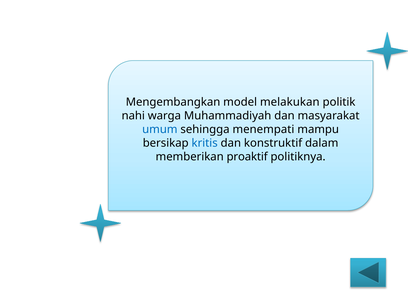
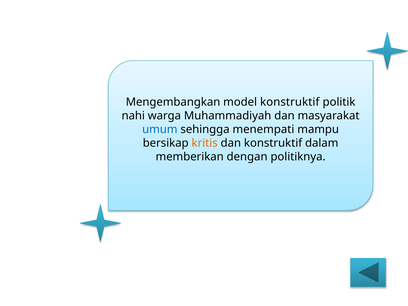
model melakukan: melakukan -> konstruktif
kritis colour: blue -> orange
proaktif: proaktif -> dengan
